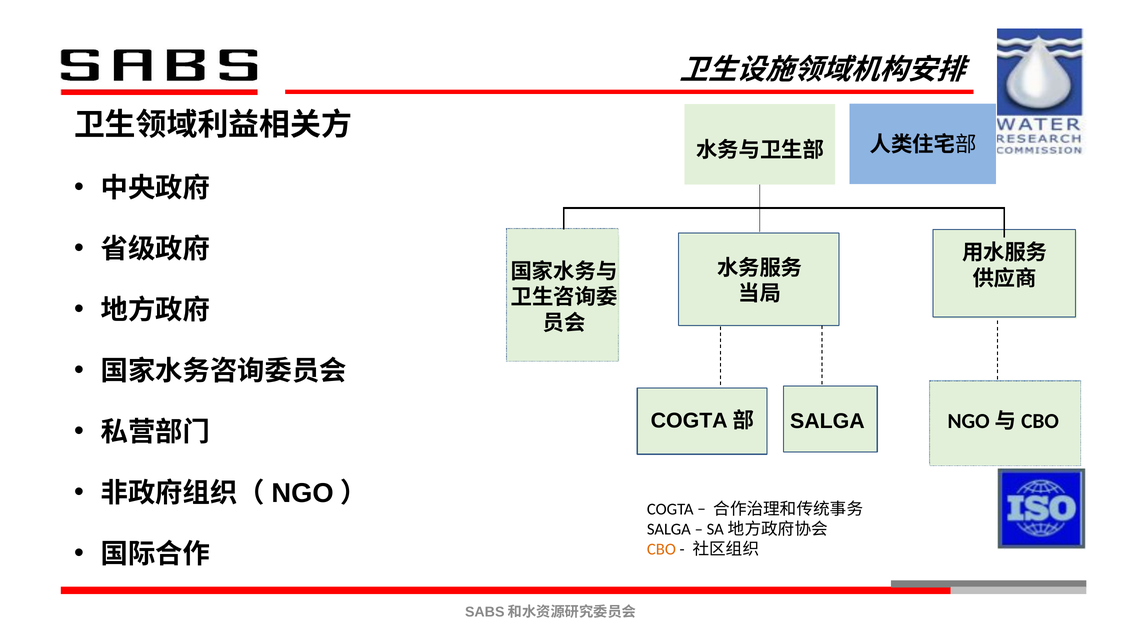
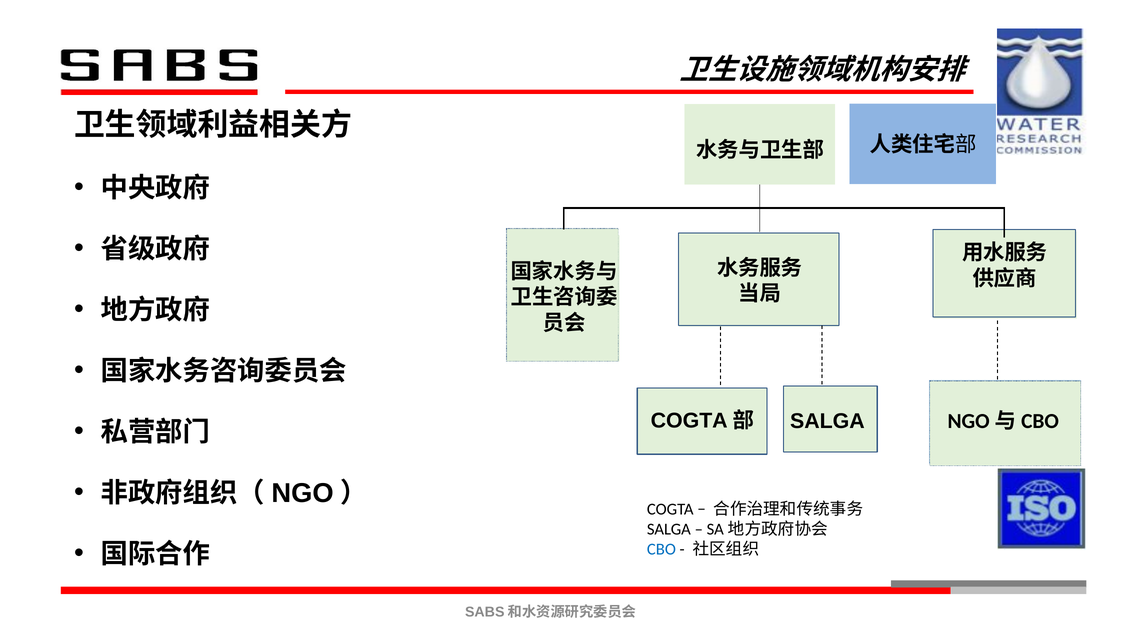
CBO colour: orange -> blue
